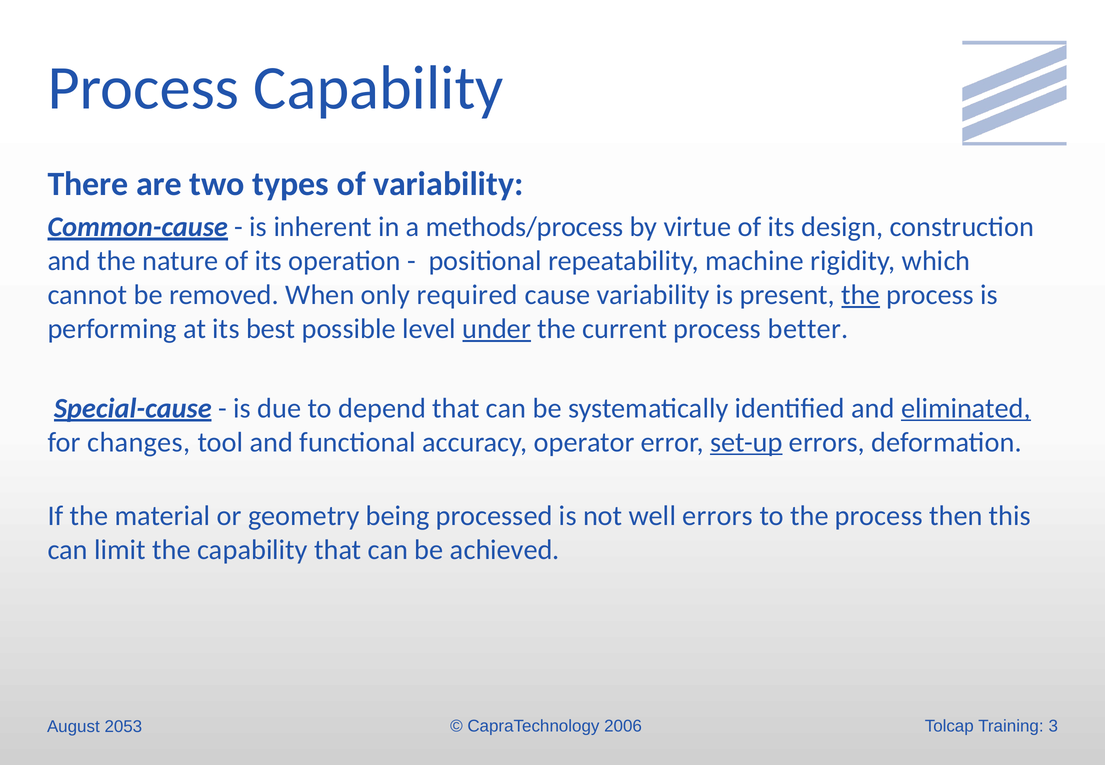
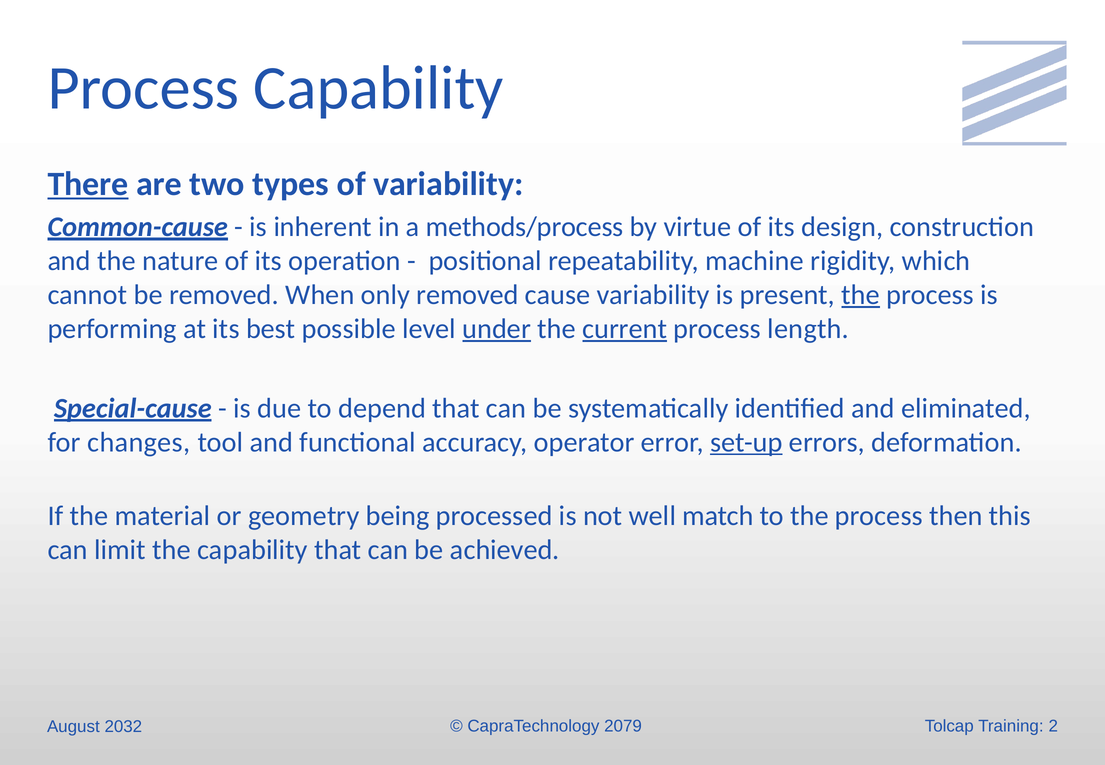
There underline: none -> present
only required: required -> removed
current underline: none -> present
better: better -> length
eliminated underline: present -> none
well errors: errors -> match
2053: 2053 -> 2032
2006: 2006 -> 2079
3: 3 -> 2
